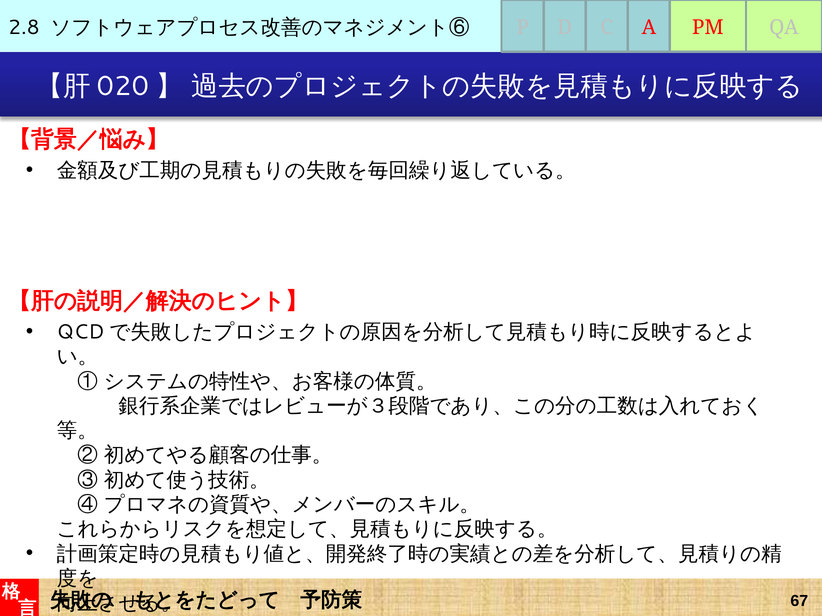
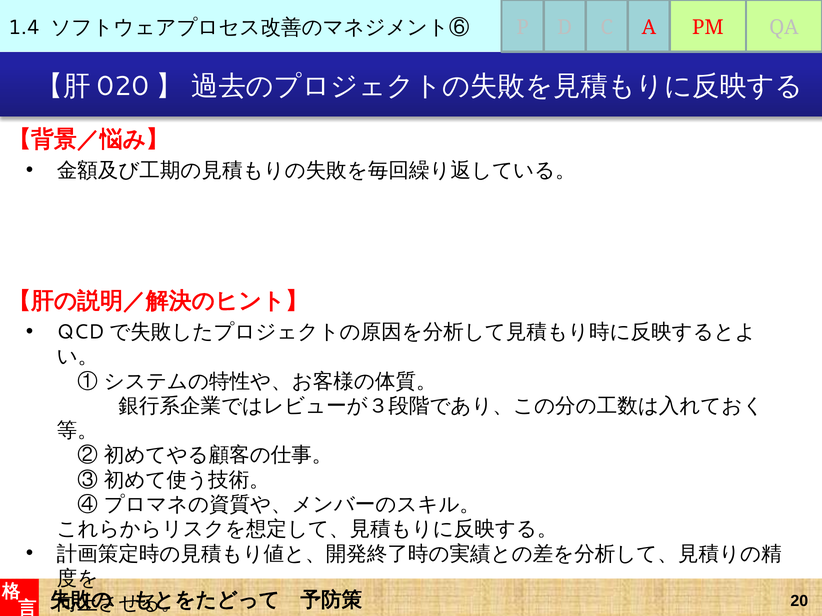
2.8: 2.8 -> 1.4
67: 67 -> 20
